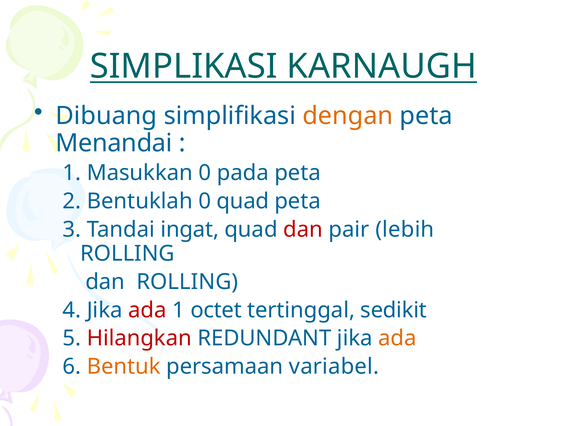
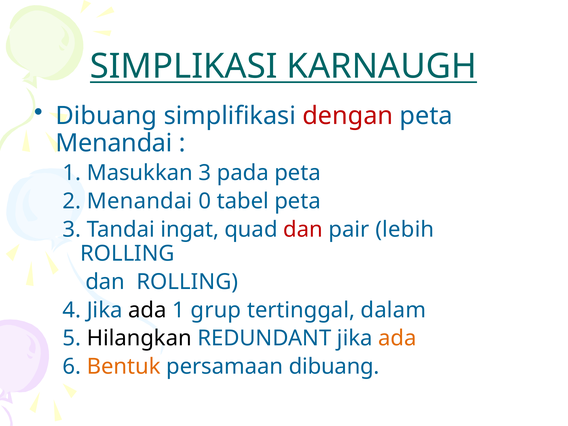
dengan colour: orange -> red
Masukkan 0: 0 -> 3
2 Bentuklah: Bentuklah -> Menandai
0 quad: quad -> tabel
ada at (147, 310) colour: red -> black
octet: octet -> grup
sedikit: sedikit -> dalam
Hilangkan colour: red -> black
persamaan variabel: variabel -> dibuang
